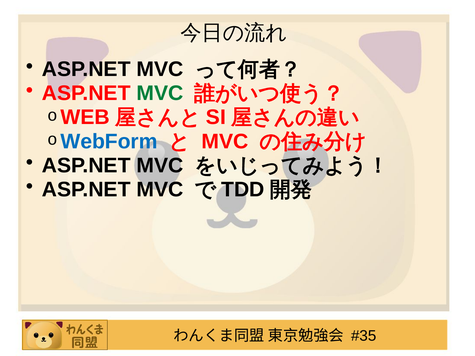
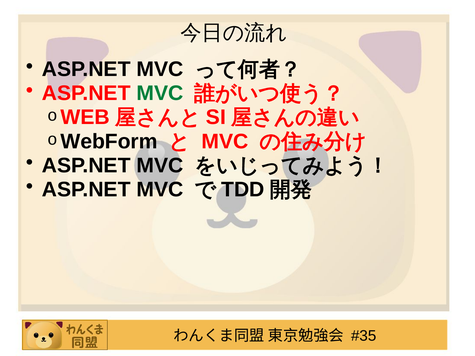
WebForm colour: blue -> black
